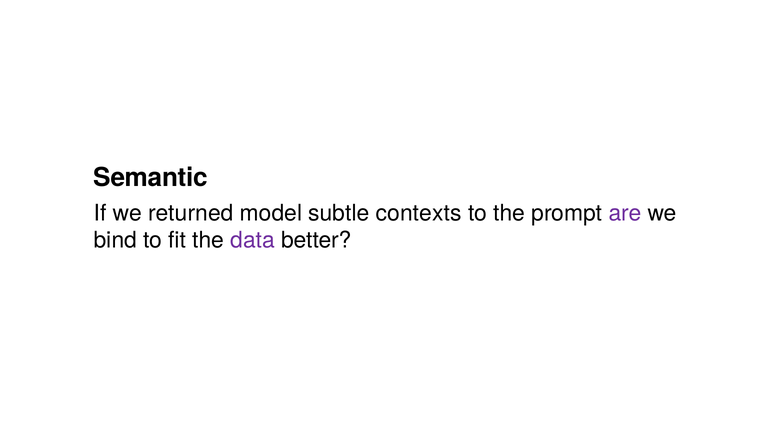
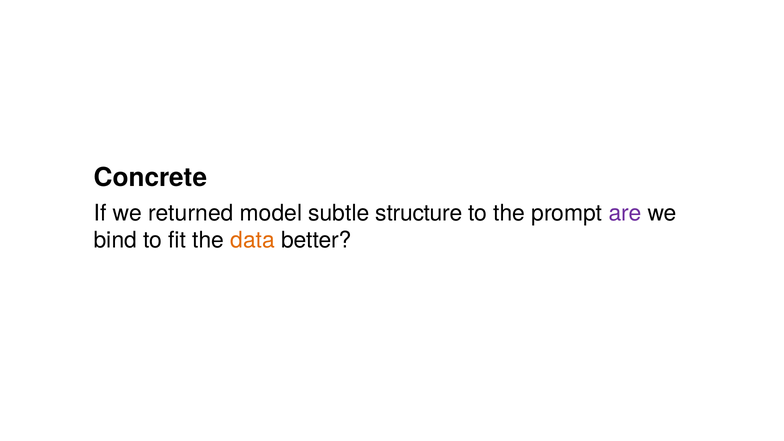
Semantic: Semantic -> Concrete
contexts: contexts -> structure
data colour: purple -> orange
